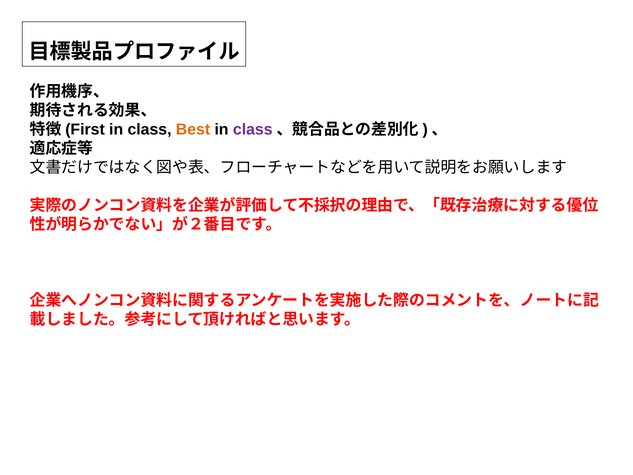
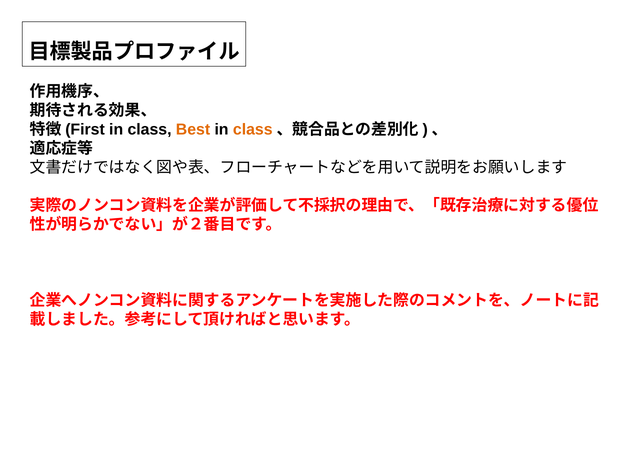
class at (253, 129) colour: purple -> orange
